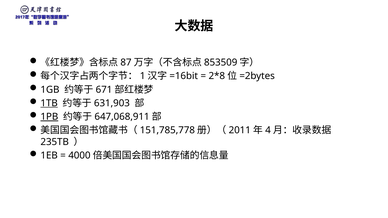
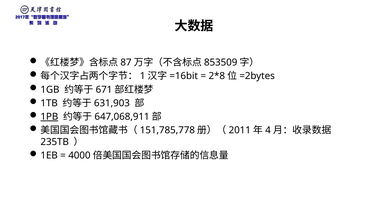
1TB underline: present -> none
